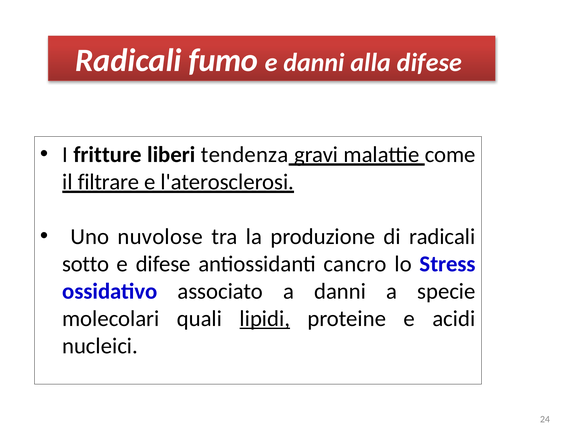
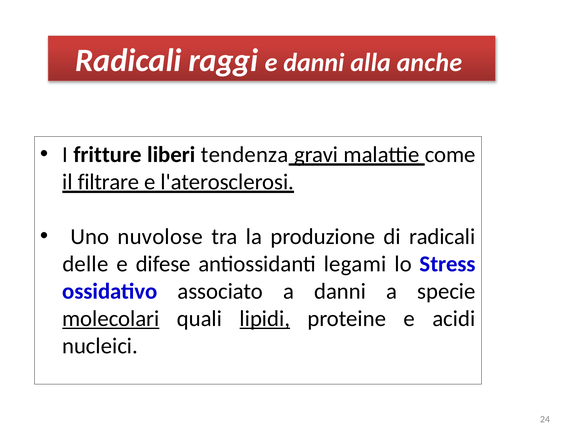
fumo: fumo -> raggi
alla difese: difese -> anche
sotto: sotto -> delle
cancro: cancro -> legami
molecolari underline: none -> present
